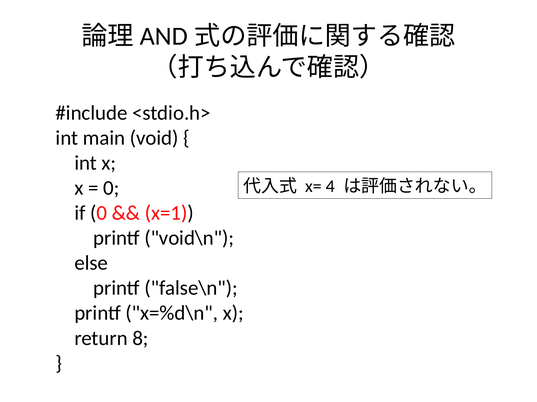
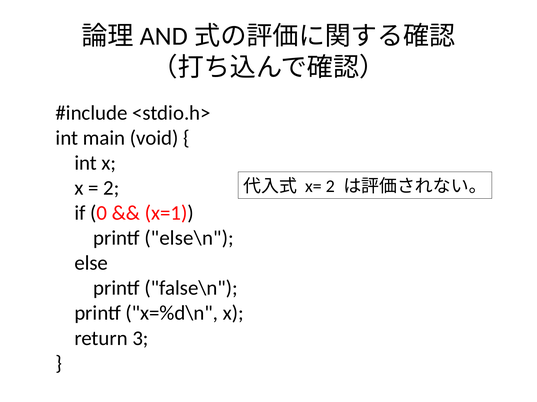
x= 4: 4 -> 2
0 at (111, 188): 0 -> 2
void\n: void\n -> else\n
8: 8 -> 3
